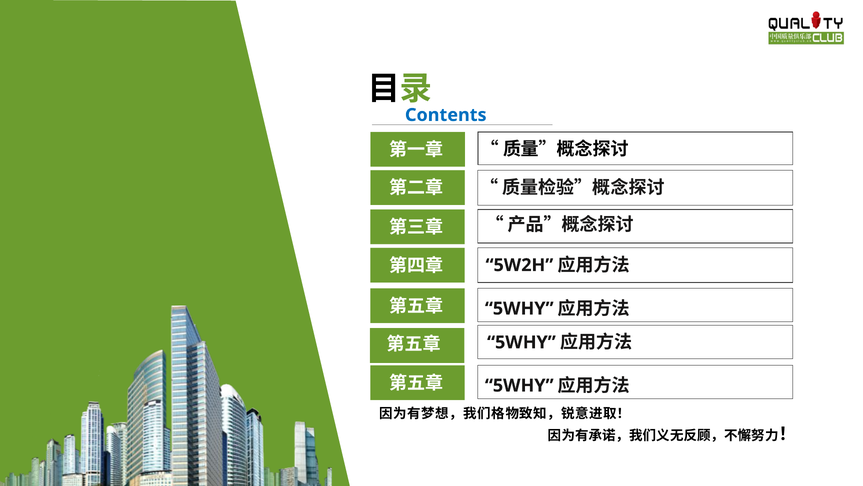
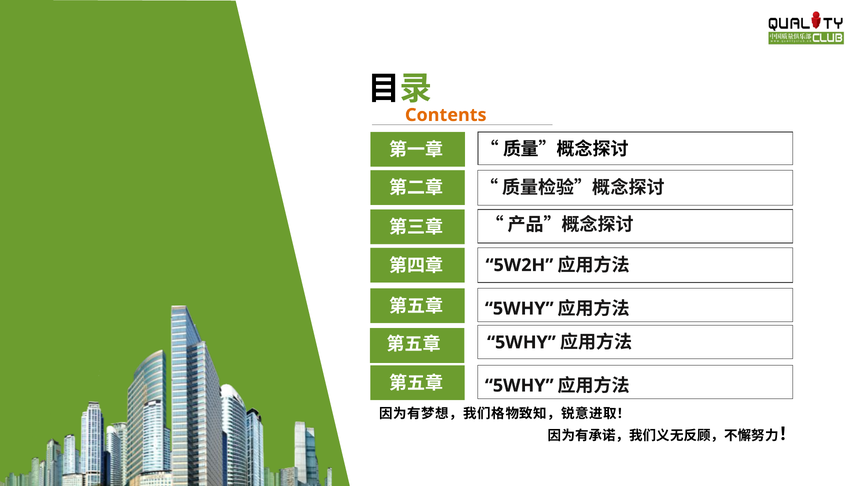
Contents colour: blue -> orange
